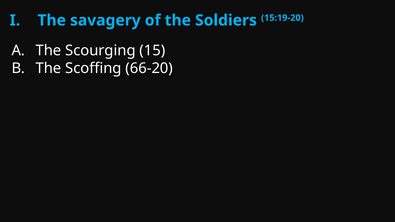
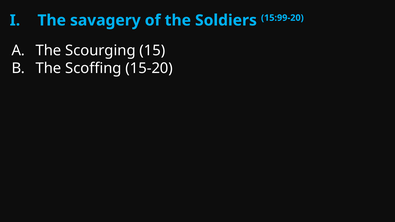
15:19-20: 15:19-20 -> 15:99-20
66-20: 66-20 -> 15-20
